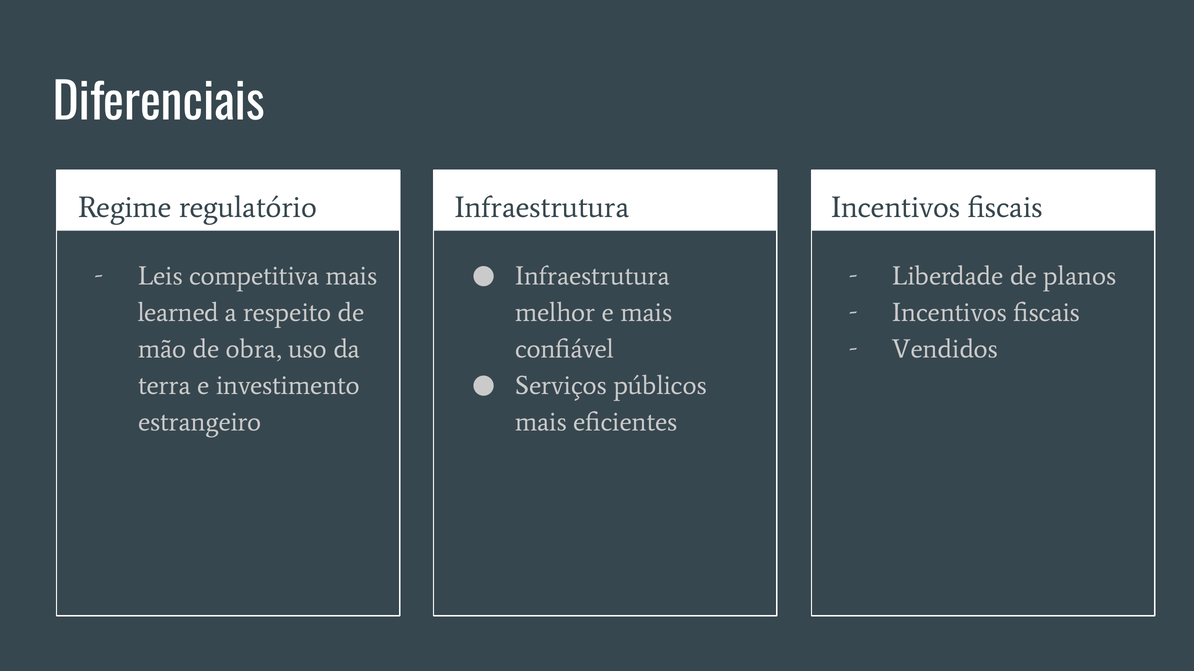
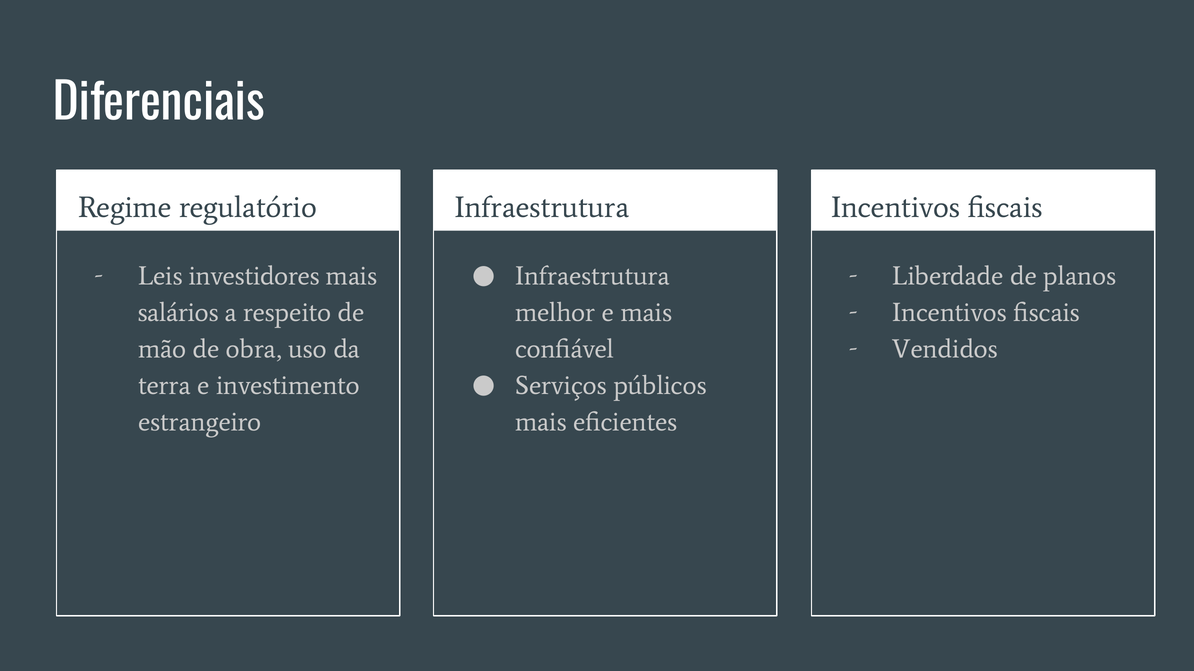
competitiva: competitiva -> investidores
learned: learned -> salários
